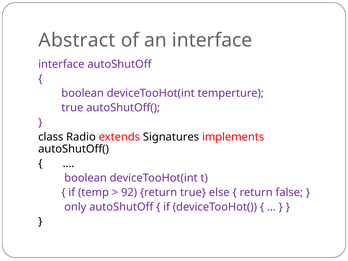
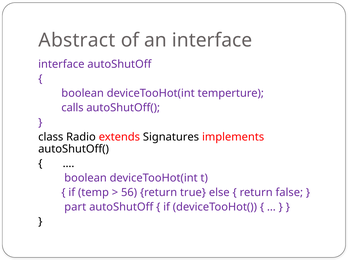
true at (72, 108): true -> calls
92: 92 -> 56
only: only -> part
